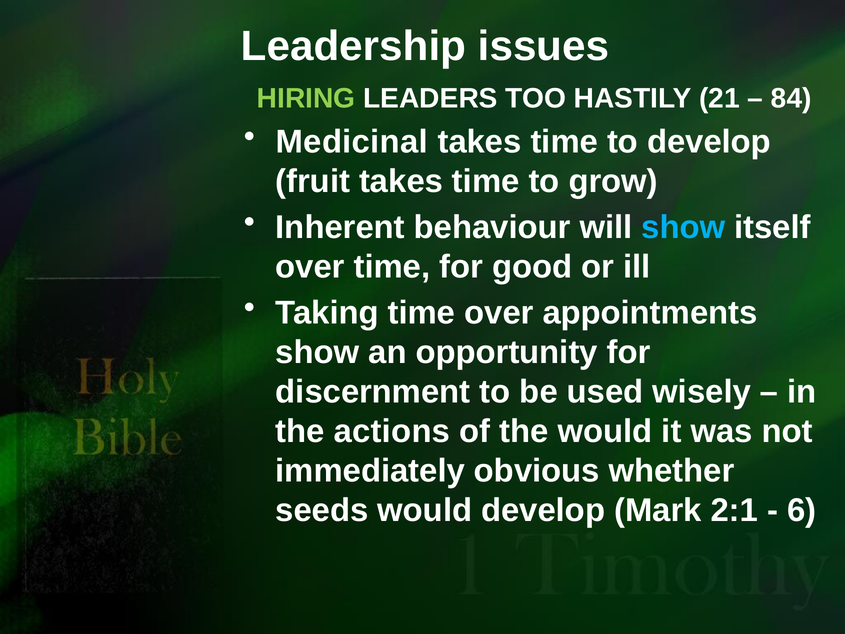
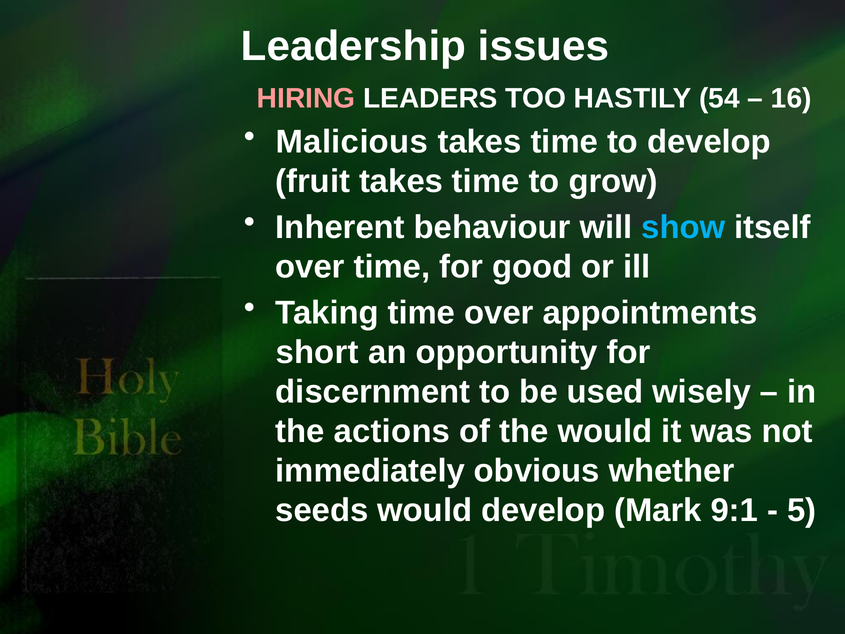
HIRING colour: light green -> pink
21: 21 -> 54
84: 84 -> 16
Medicinal: Medicinal -> Malicious
show at (317, 352): show -> short
2:1: 2:1 -> 9:1
6: 6 -> 5
